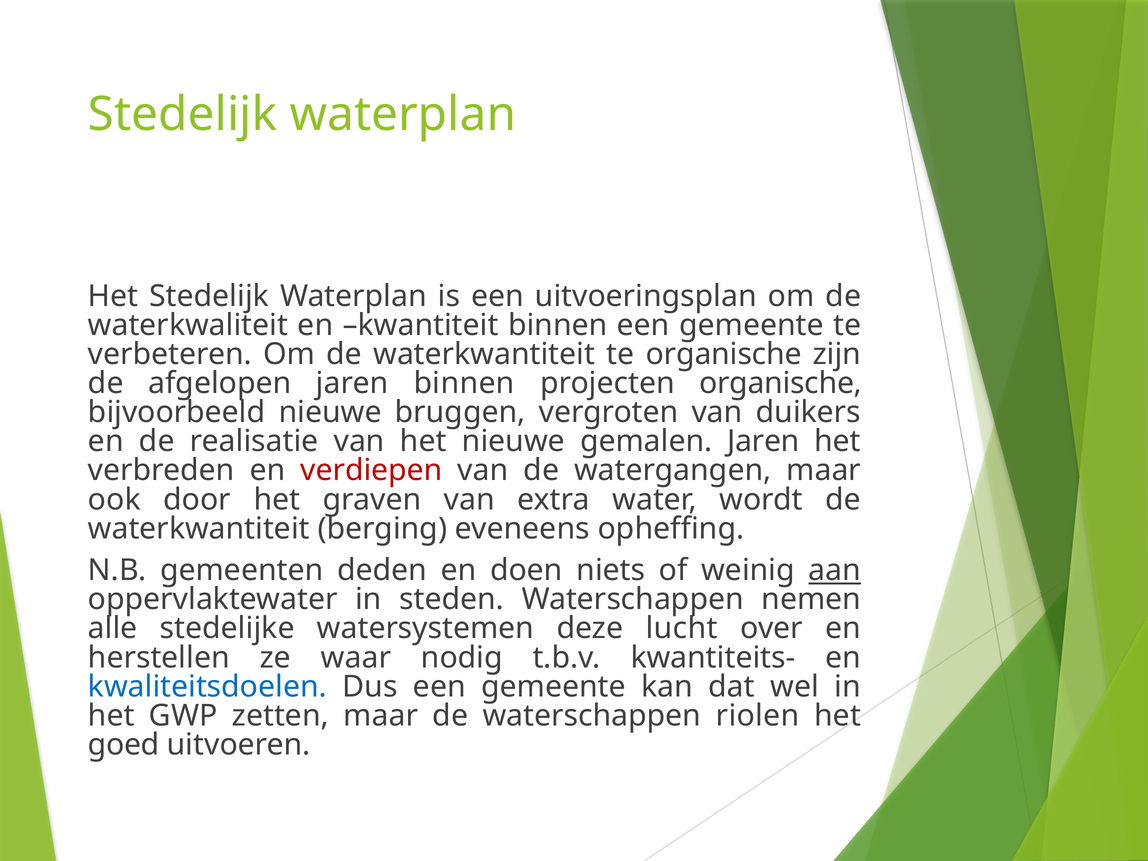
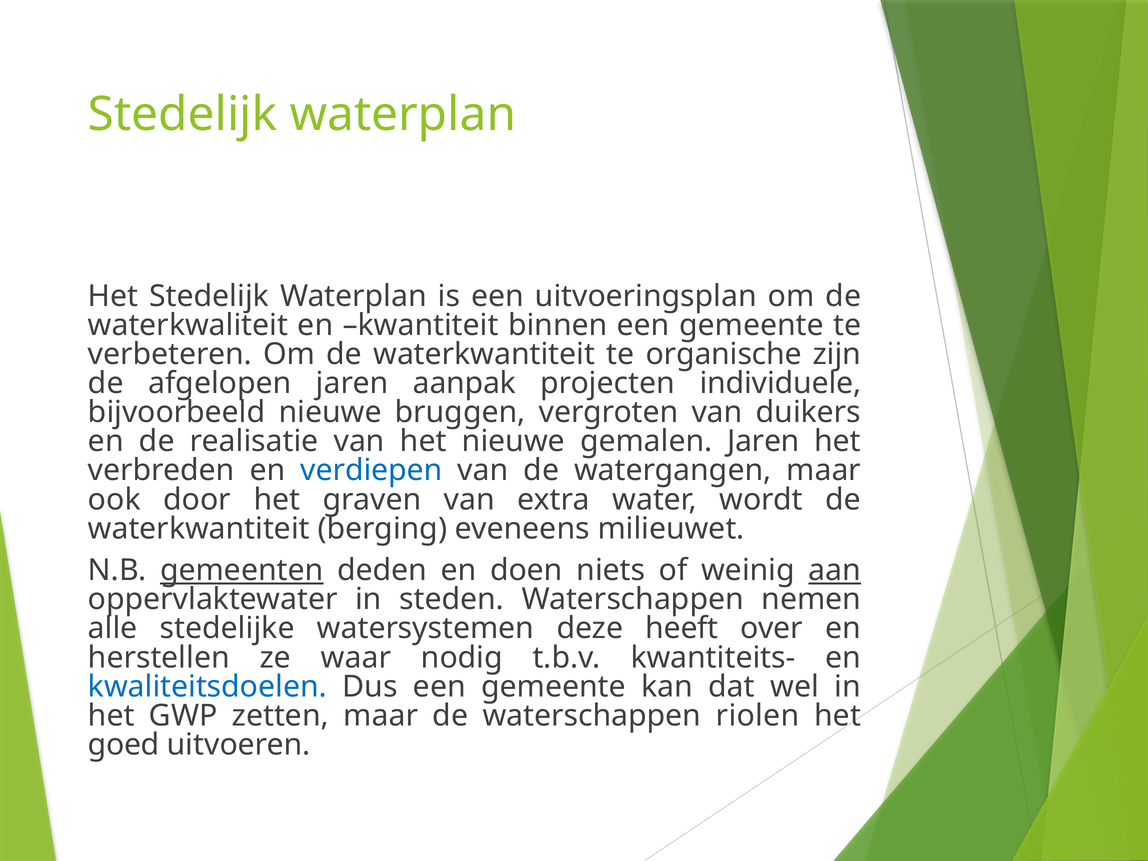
jaren binnen: binnen -> aanpak
projecten organische: organische -> individuele
verdiepen colour: red -> blue
opheffing: opheffing -> milieuwet
gemeenten underline: none -> present
lucht: lucht -> heeft
